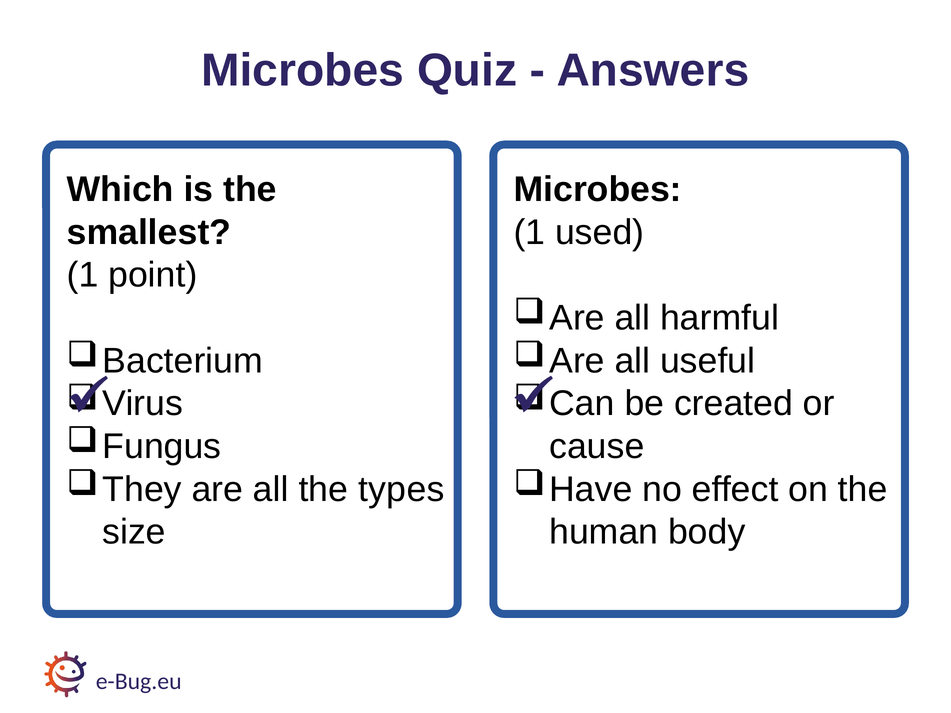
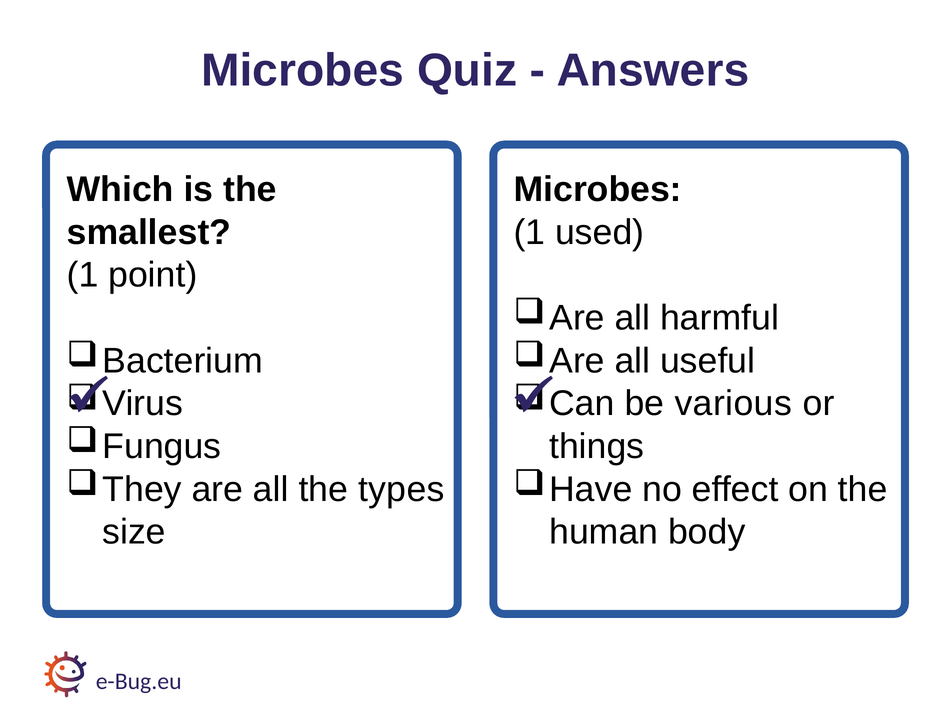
created: created -> various
cause: cause -> things
